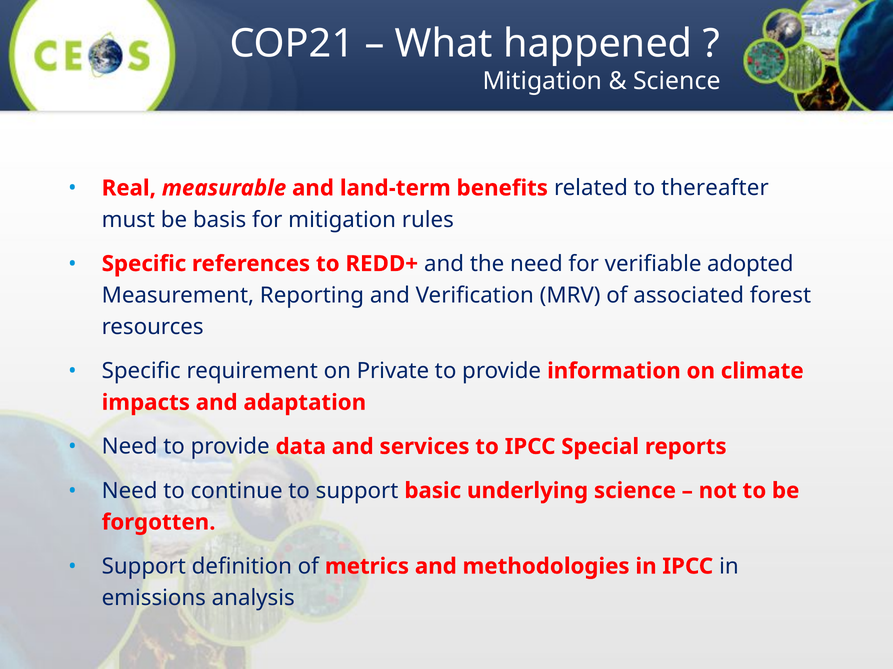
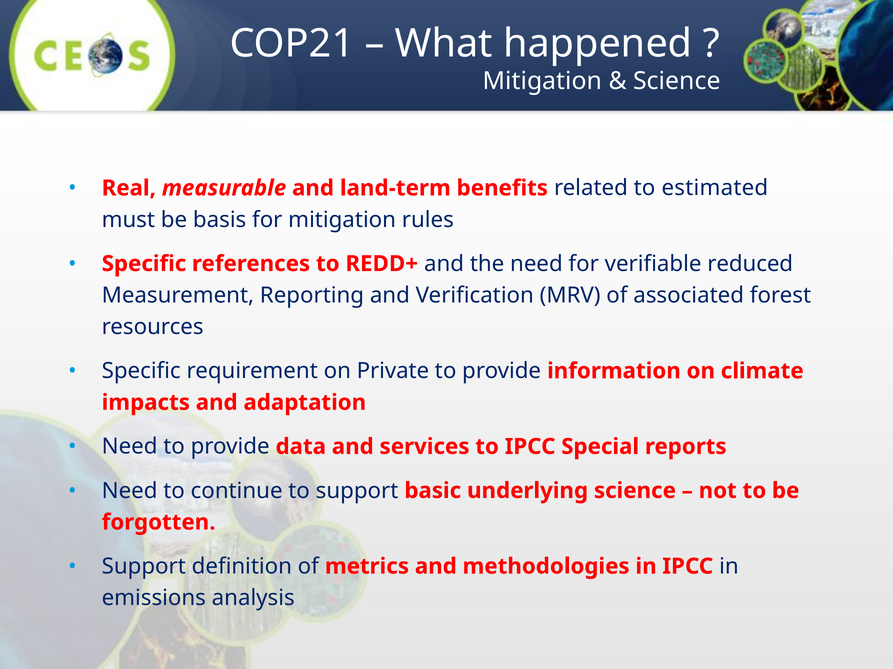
thereafter: thereafter -> estimated
adopted: adopted -> reduced
